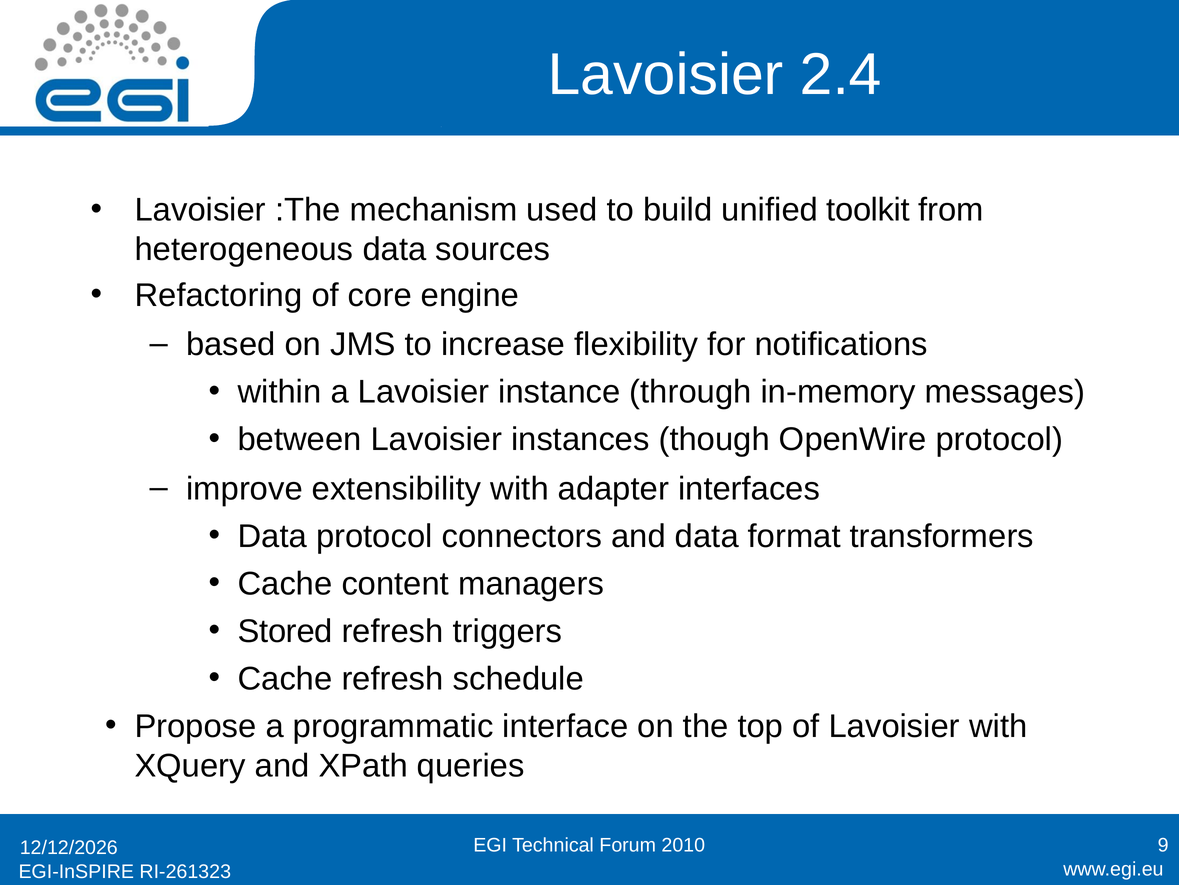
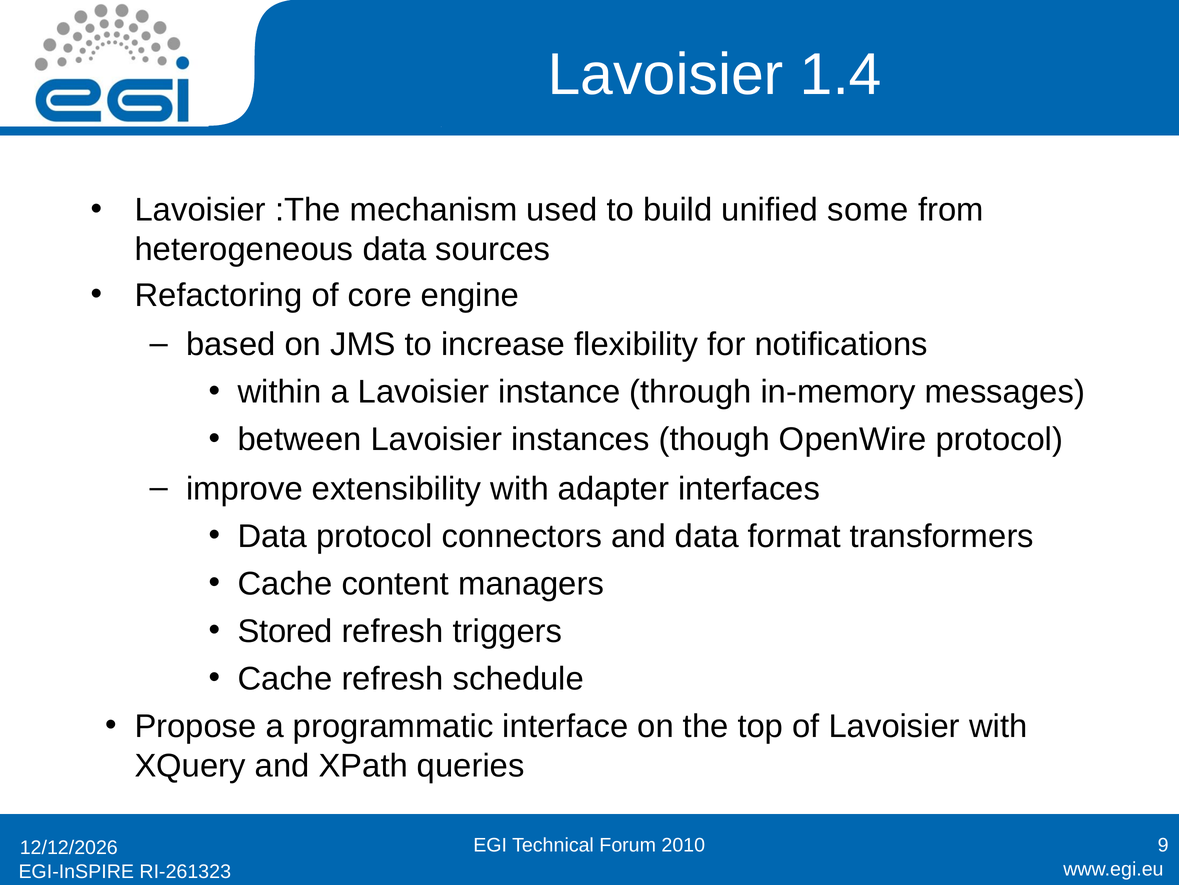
2.4: 2.4 -> 1.4
toolkit: toolkit -> some
